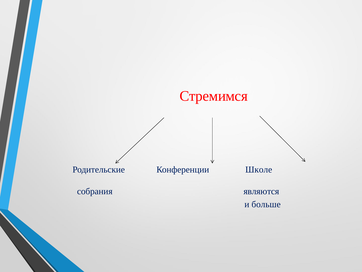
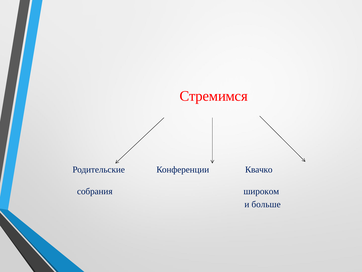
Школе: Школе -> Квачко
являются: являются -> широком
